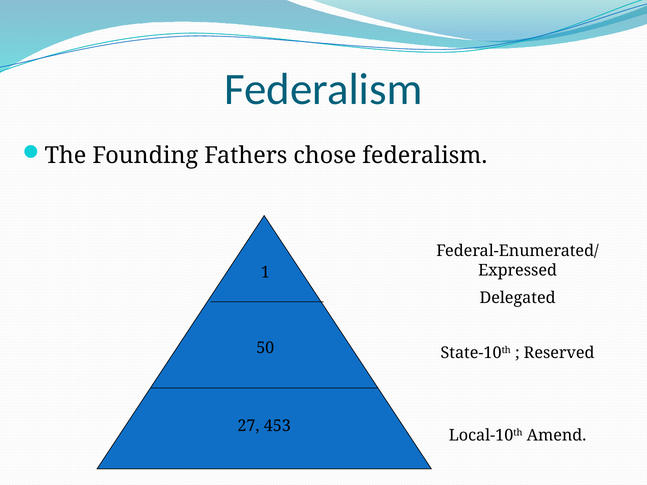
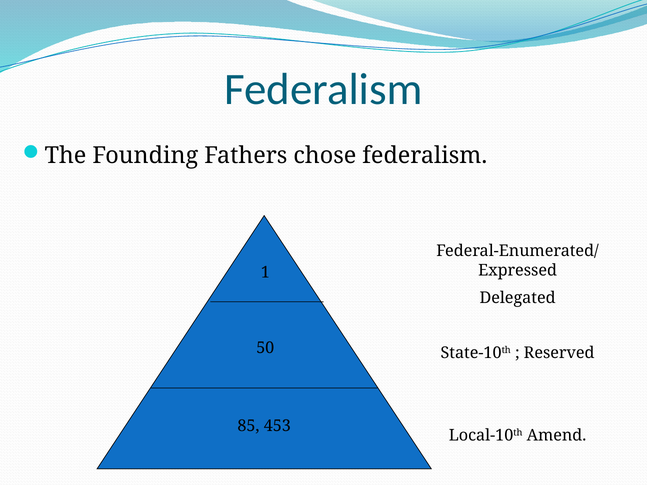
27: 27 -> 85
